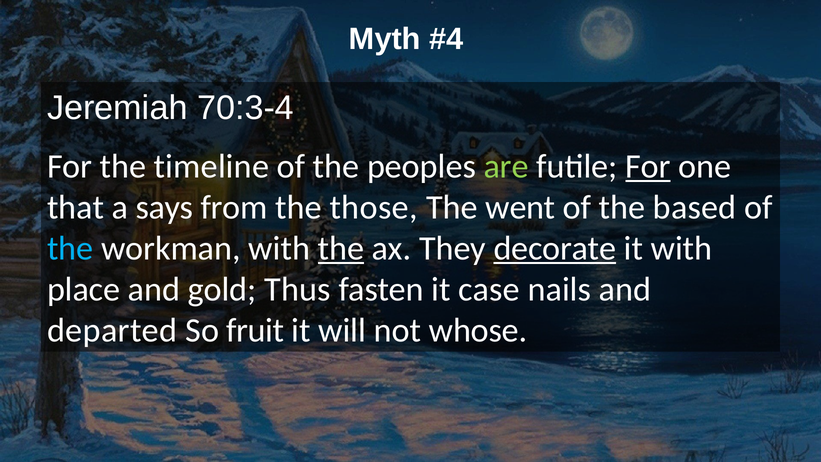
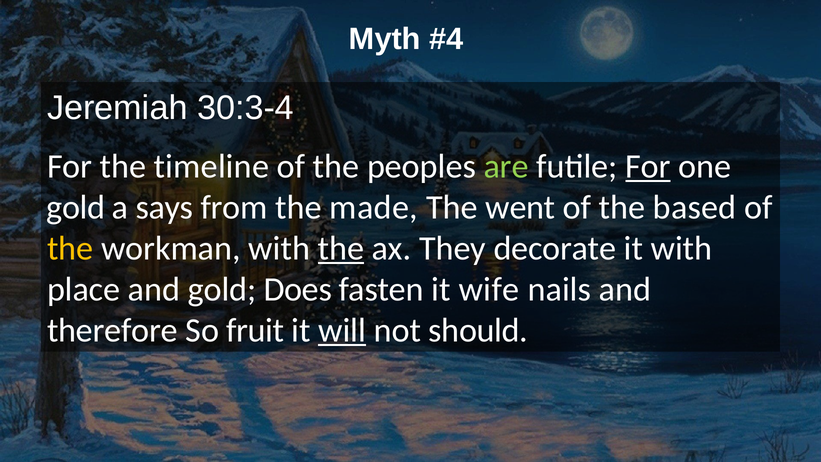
70:3-4: 70:3-4 -> 30:3-4
that at (76, 207): that -> gold
those: those -> made
the at (70, 248) colour: light blue -> yellow
decorate underline: present -> none
Thus: Thus -> Does
case: case -> wife
departed: departed -> therefore
will underline: none -> present
whose: whose -> should
